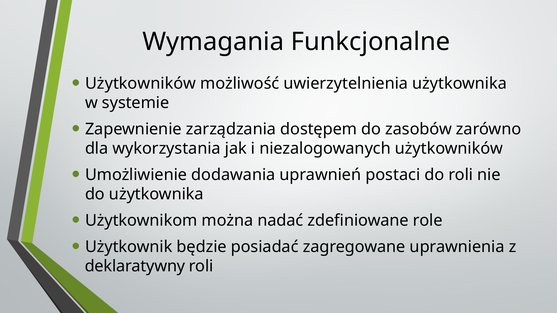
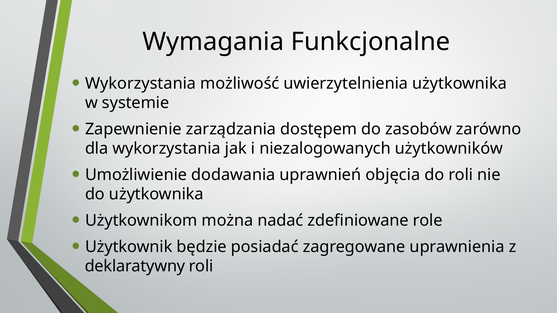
Użytkowników at (141, 83): Użytkowników -> Wykorzystania
postaci: postaci -> objęcia
